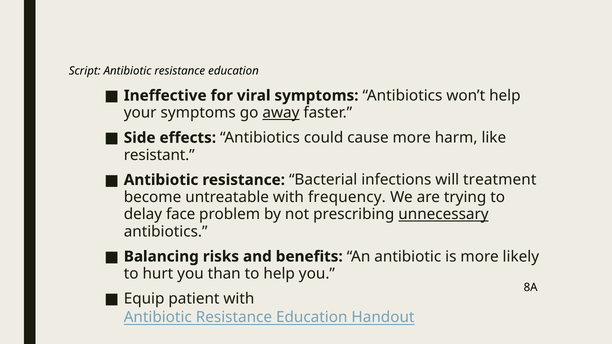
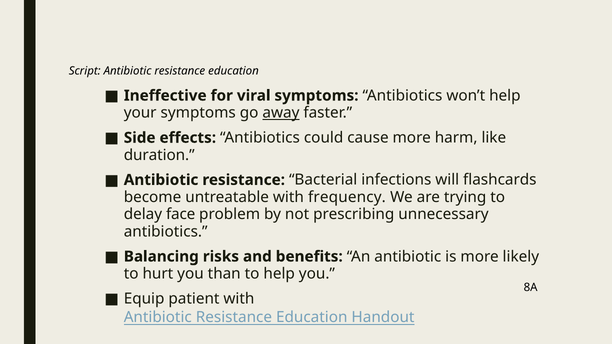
resistant: resistant -> duration
treatment: treatment -> flashcards
unnecessary underline: present -> none
